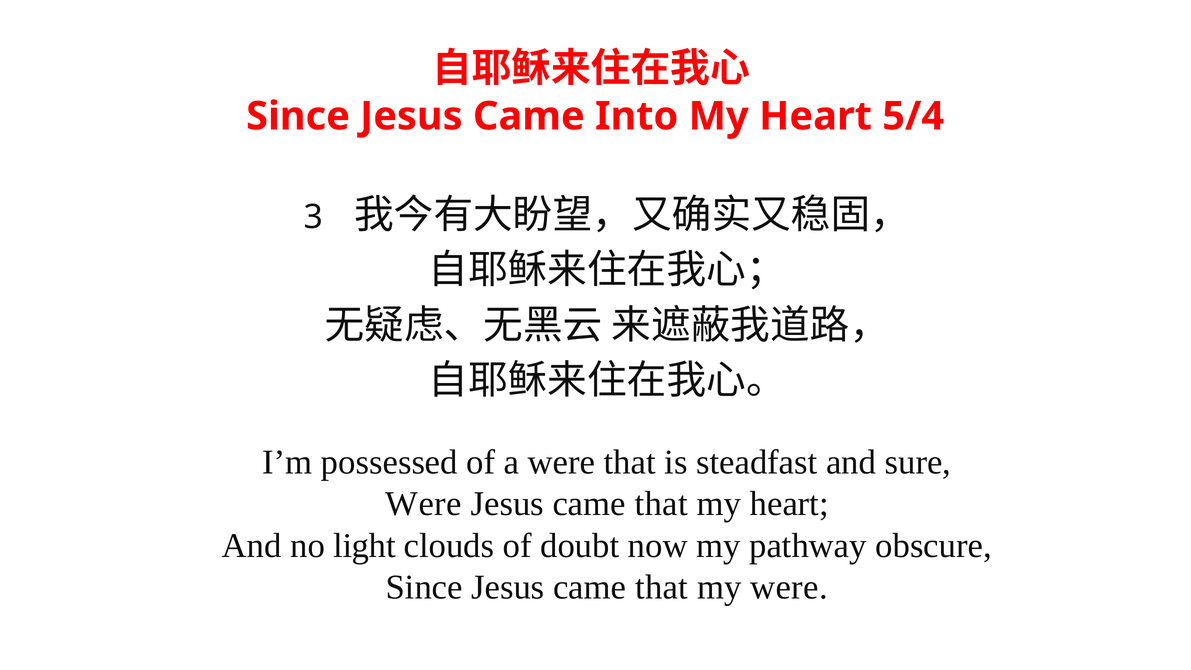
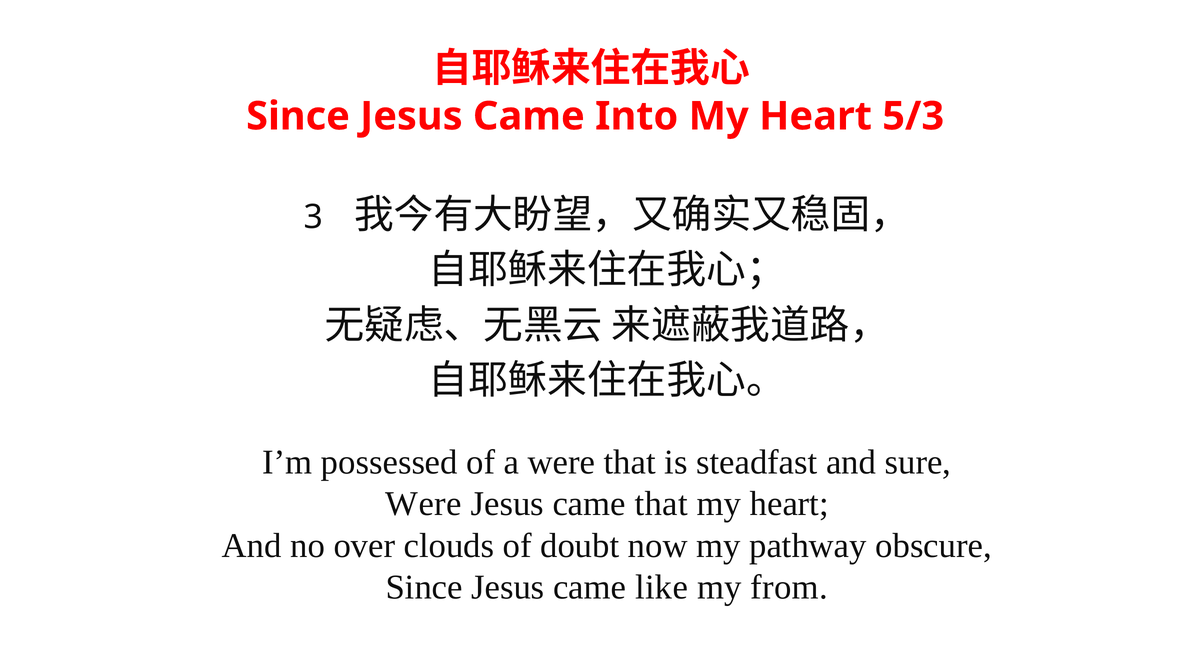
5/4: 5/4 -> 5/3
light: light -> over
Since Jesus came that: that -> like
my were: were -> from
